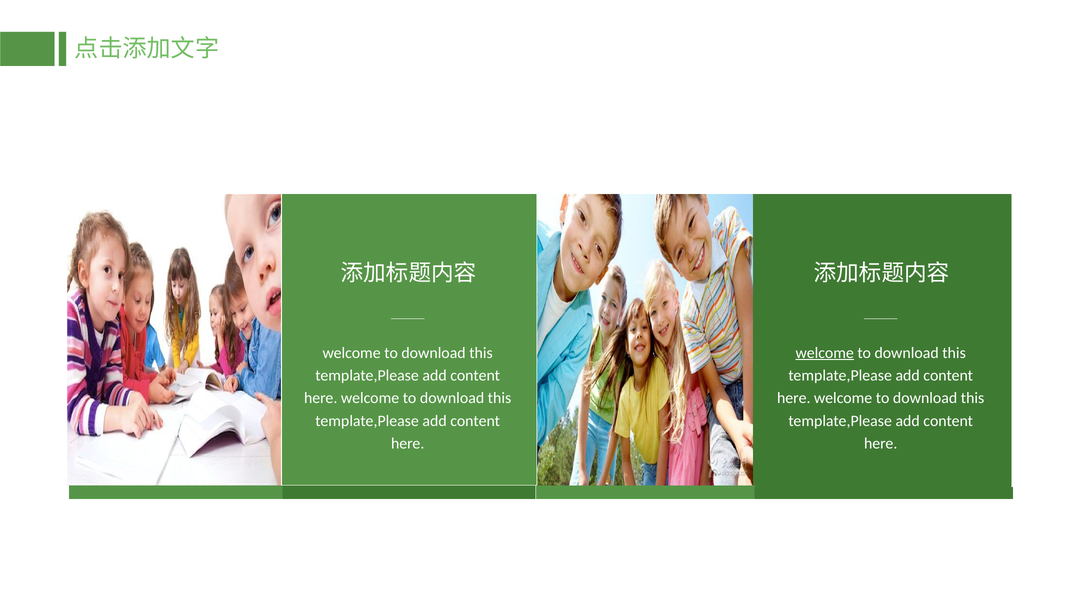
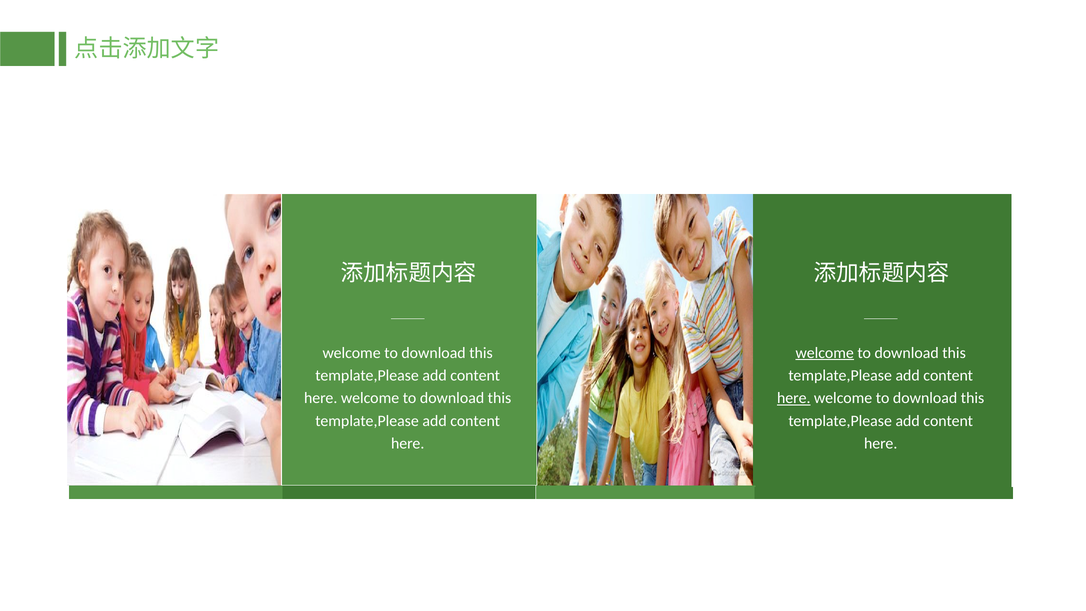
here at (794, 398) underline: none -> present
